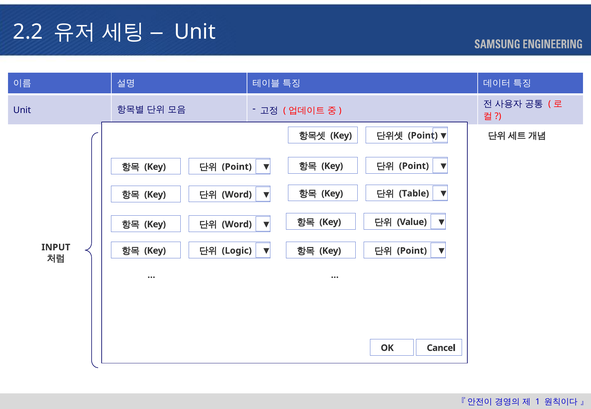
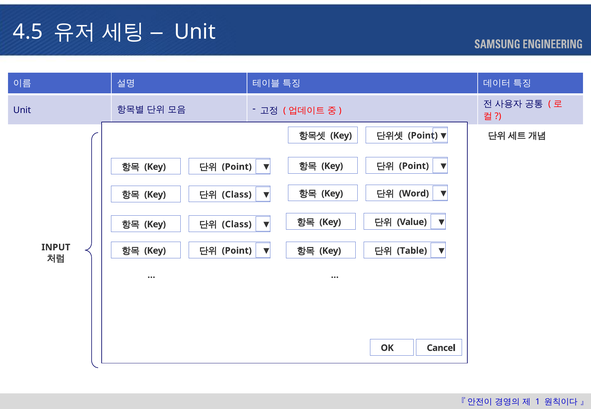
2.2: 2.2 -> 4.5
Table: Table -> Word
Word at (237, 195): Word -> Class
Word at (237, 224): Word -> Class
Logic at (237, 251): Logic -> Point
Point at (412, 251): Point -> Table
